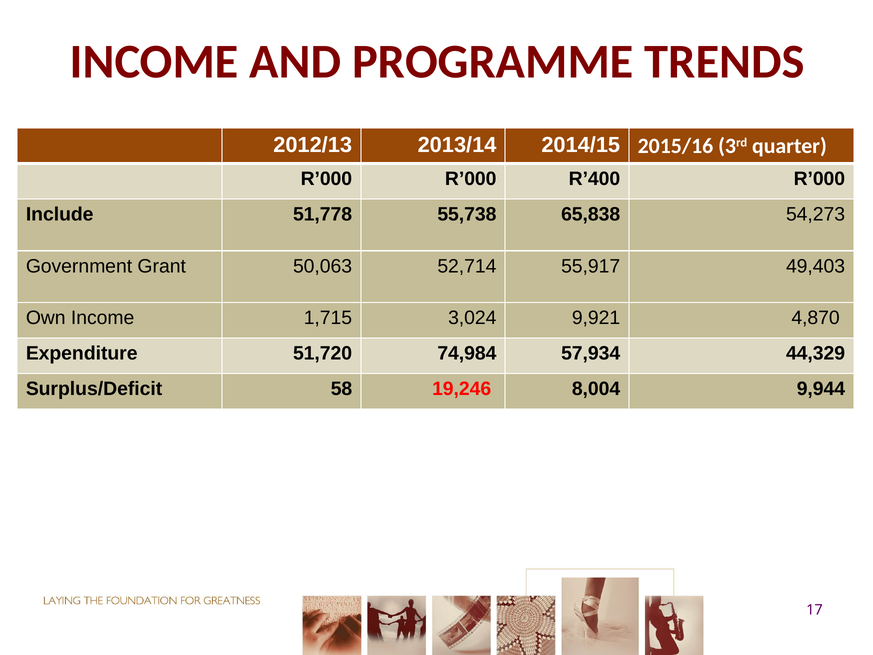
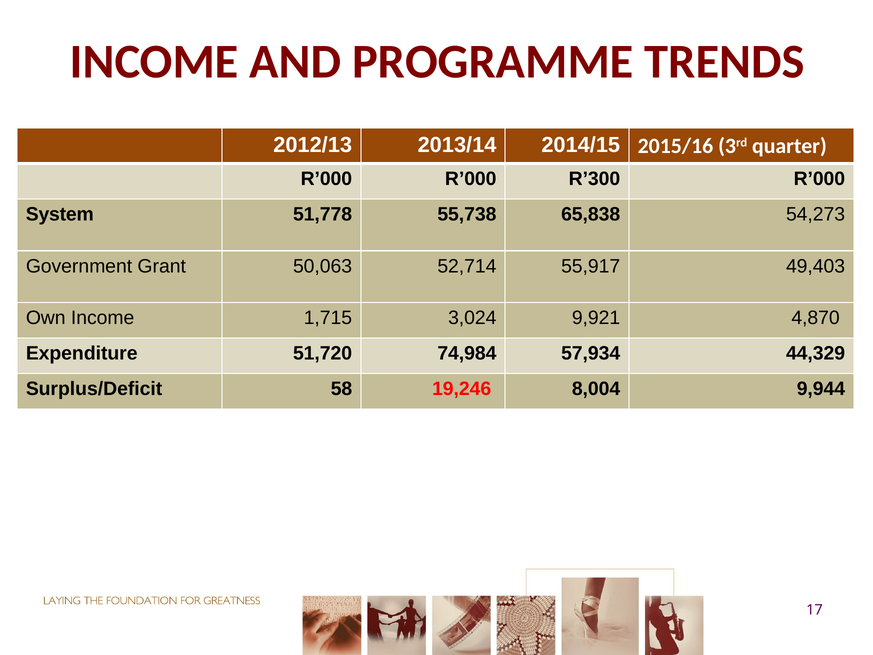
R’400: R’400 -> R’300
Include: Include -> System
